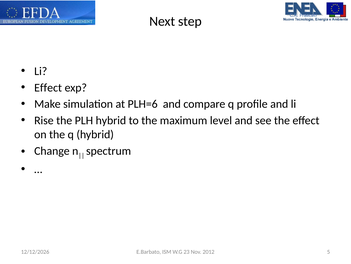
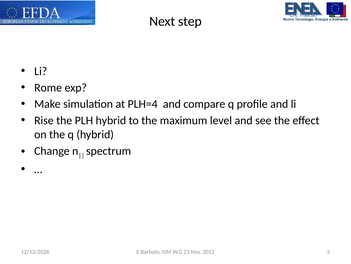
Effect at (48, 87): Effect -> Rome
PLH=6: PLH=6 -> PLH=4
